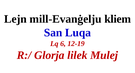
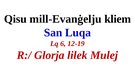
Lejn: Lejn -> Qisu
